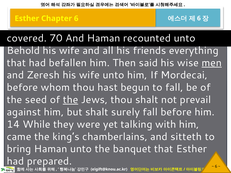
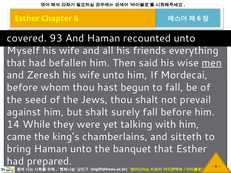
70: 70 -> 93
Behold: Behold -> Myself
the at (71, 100) underline: present -> none
